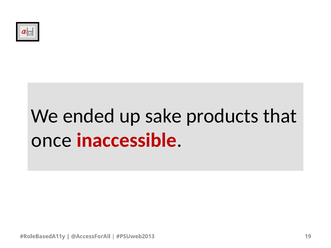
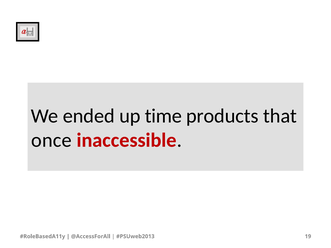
sake: sake -> time
